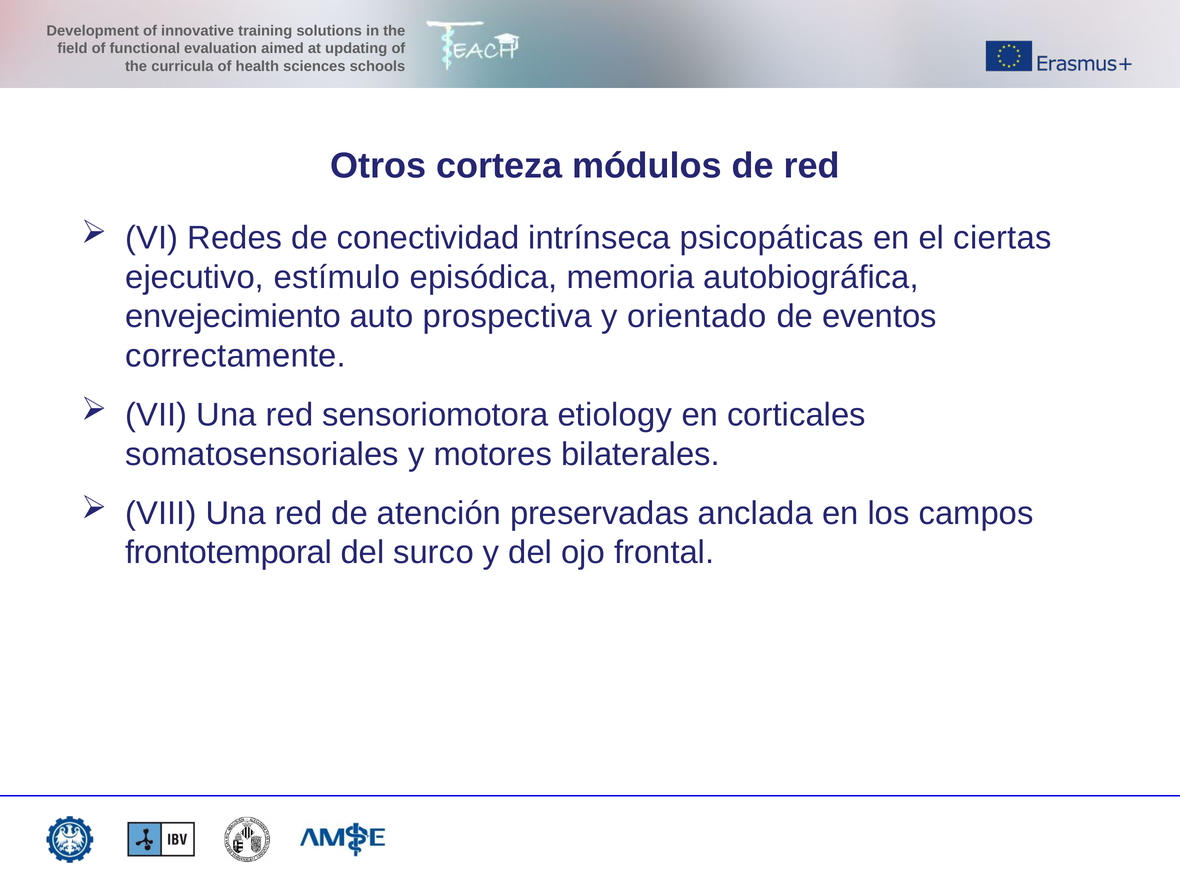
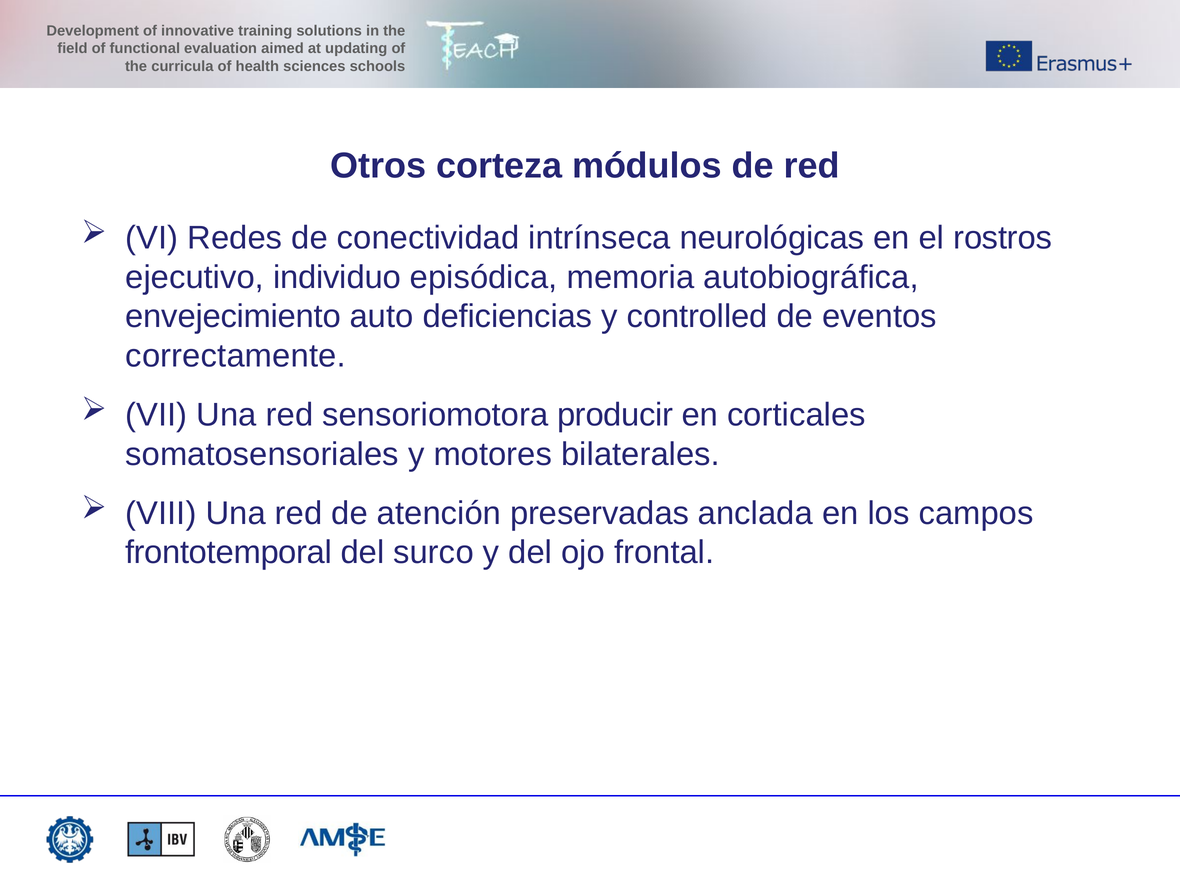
psicopáticas: psicopáticas -> neurológicas
ciertas: ciertas -> rostros
estímulo: estímulo -> individuo
prospectiva: prospectiva -> deficiencias
orientado: orientado -> controlled
etiology: etiology -> producir
